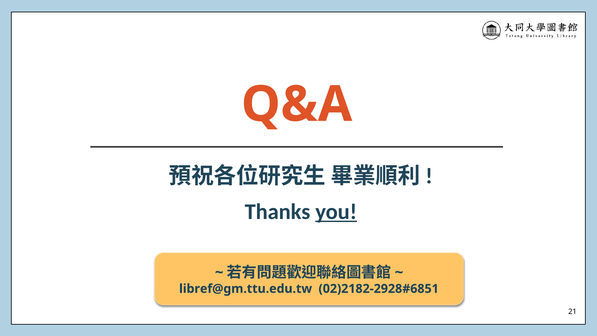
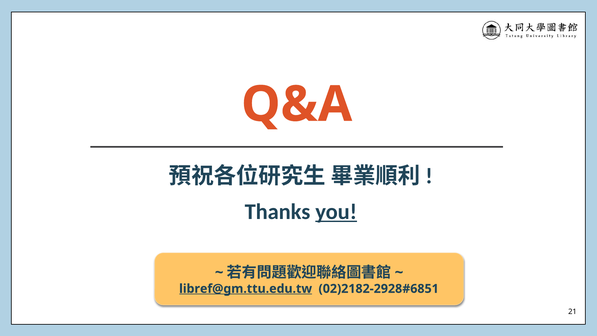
libref@gm.ttu.edu.tw underline: none -> present
